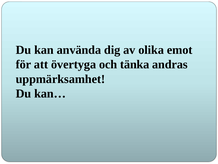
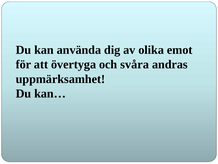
tänka: tänka -> svåra
